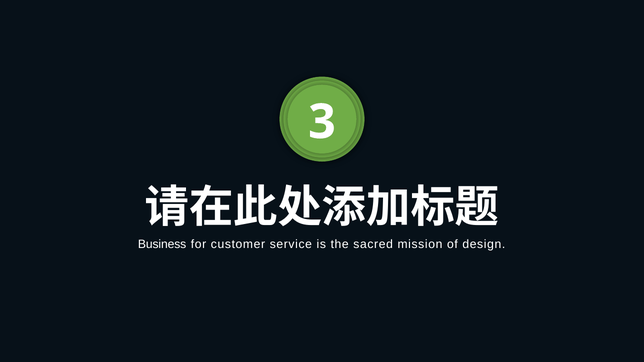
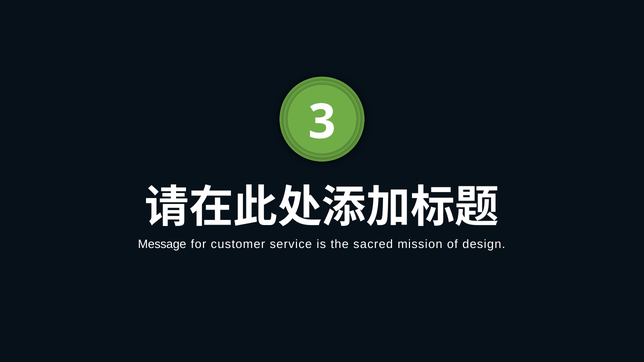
Business: Business -> Message
